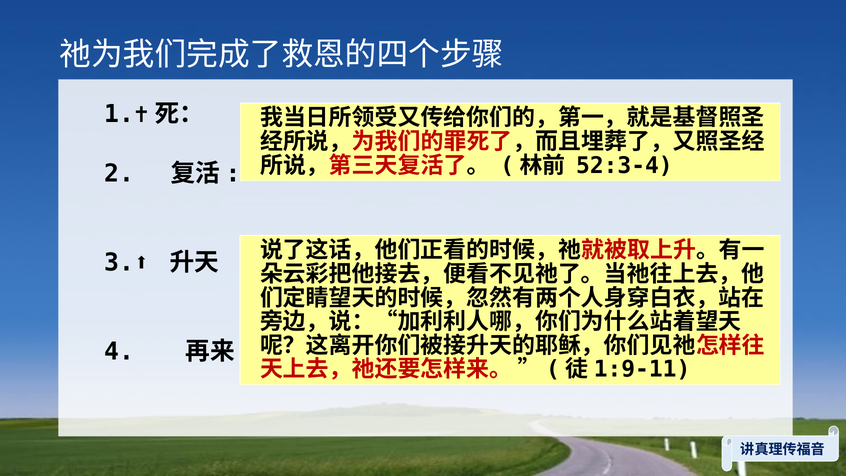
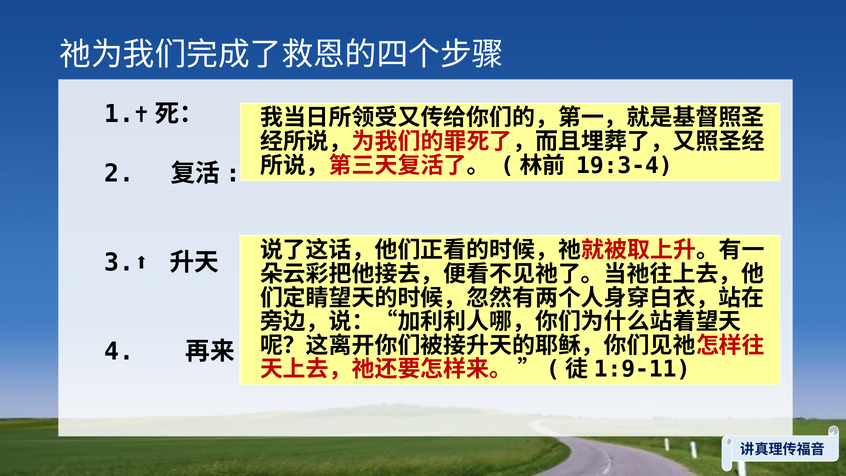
52:3-4: 52:3-4 -> 19:3-4
